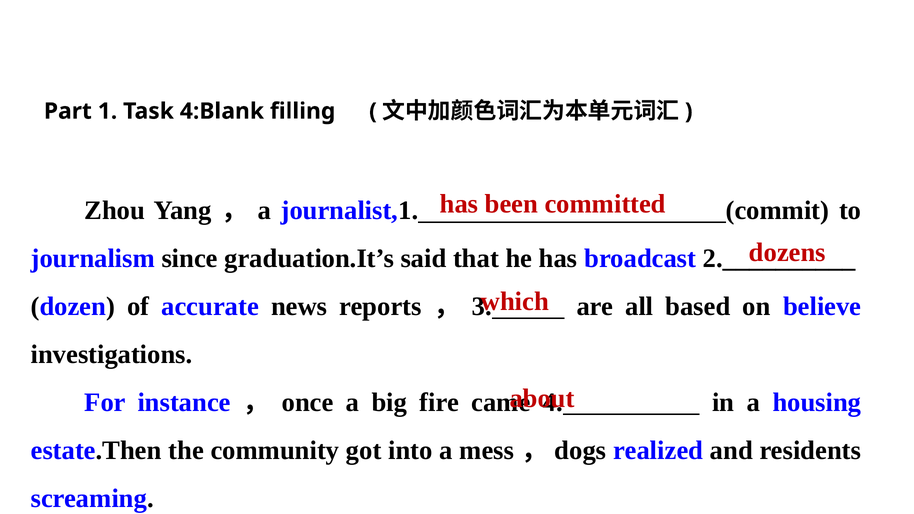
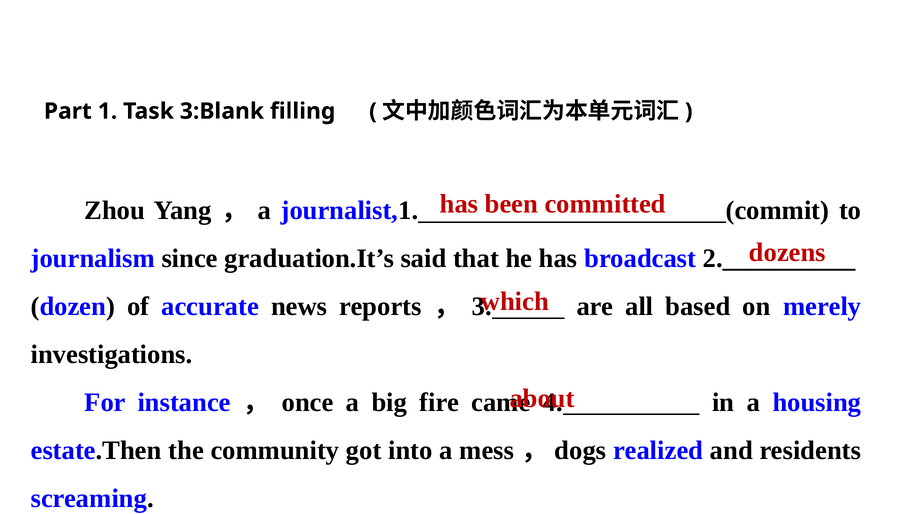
4:Blank: 4:Blank -> 3:Blank
believe: believe -> merely
